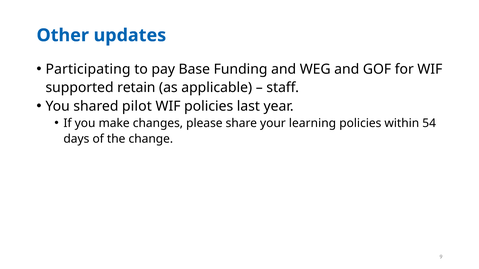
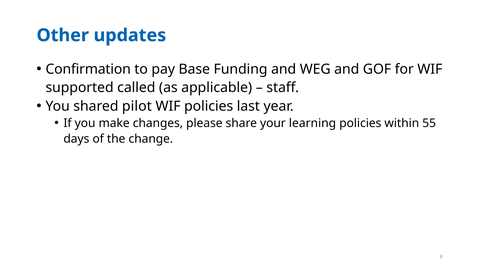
Participating: Participating -> Confirmation
retain: retain -> called
54: 54 -> 55
